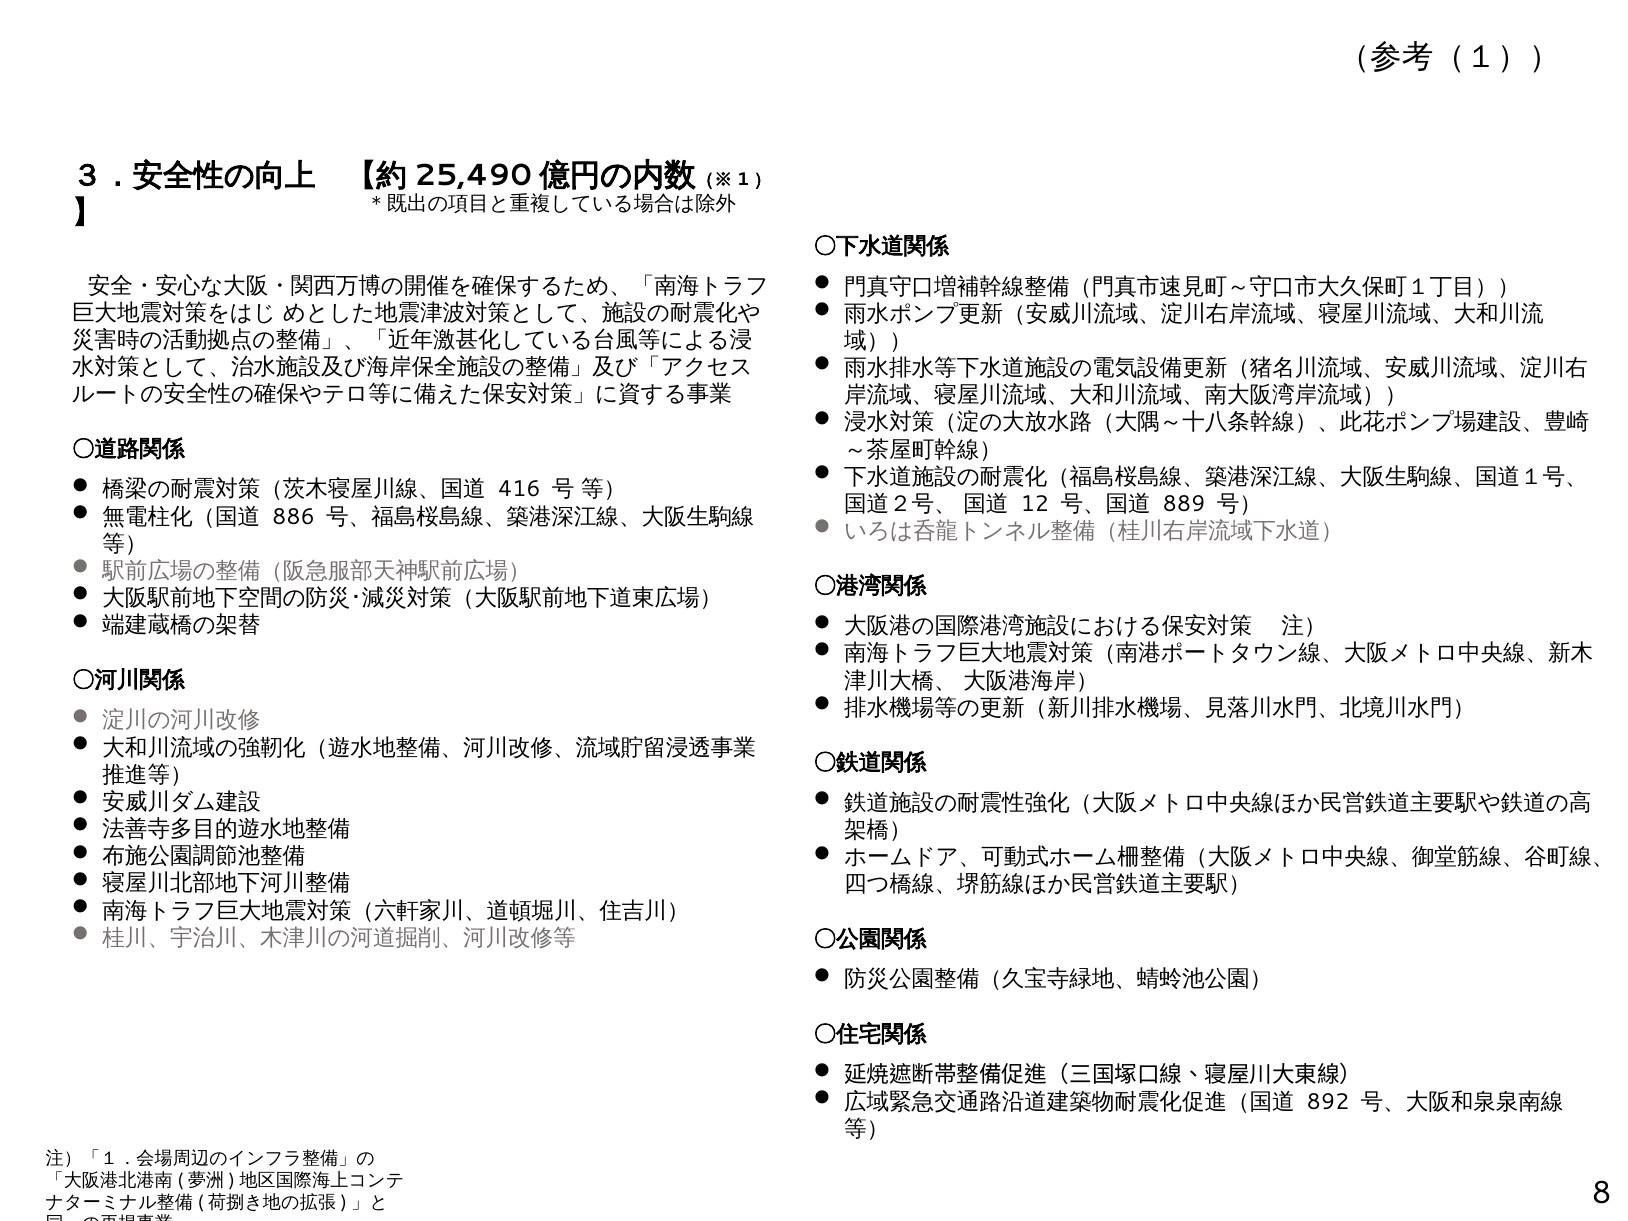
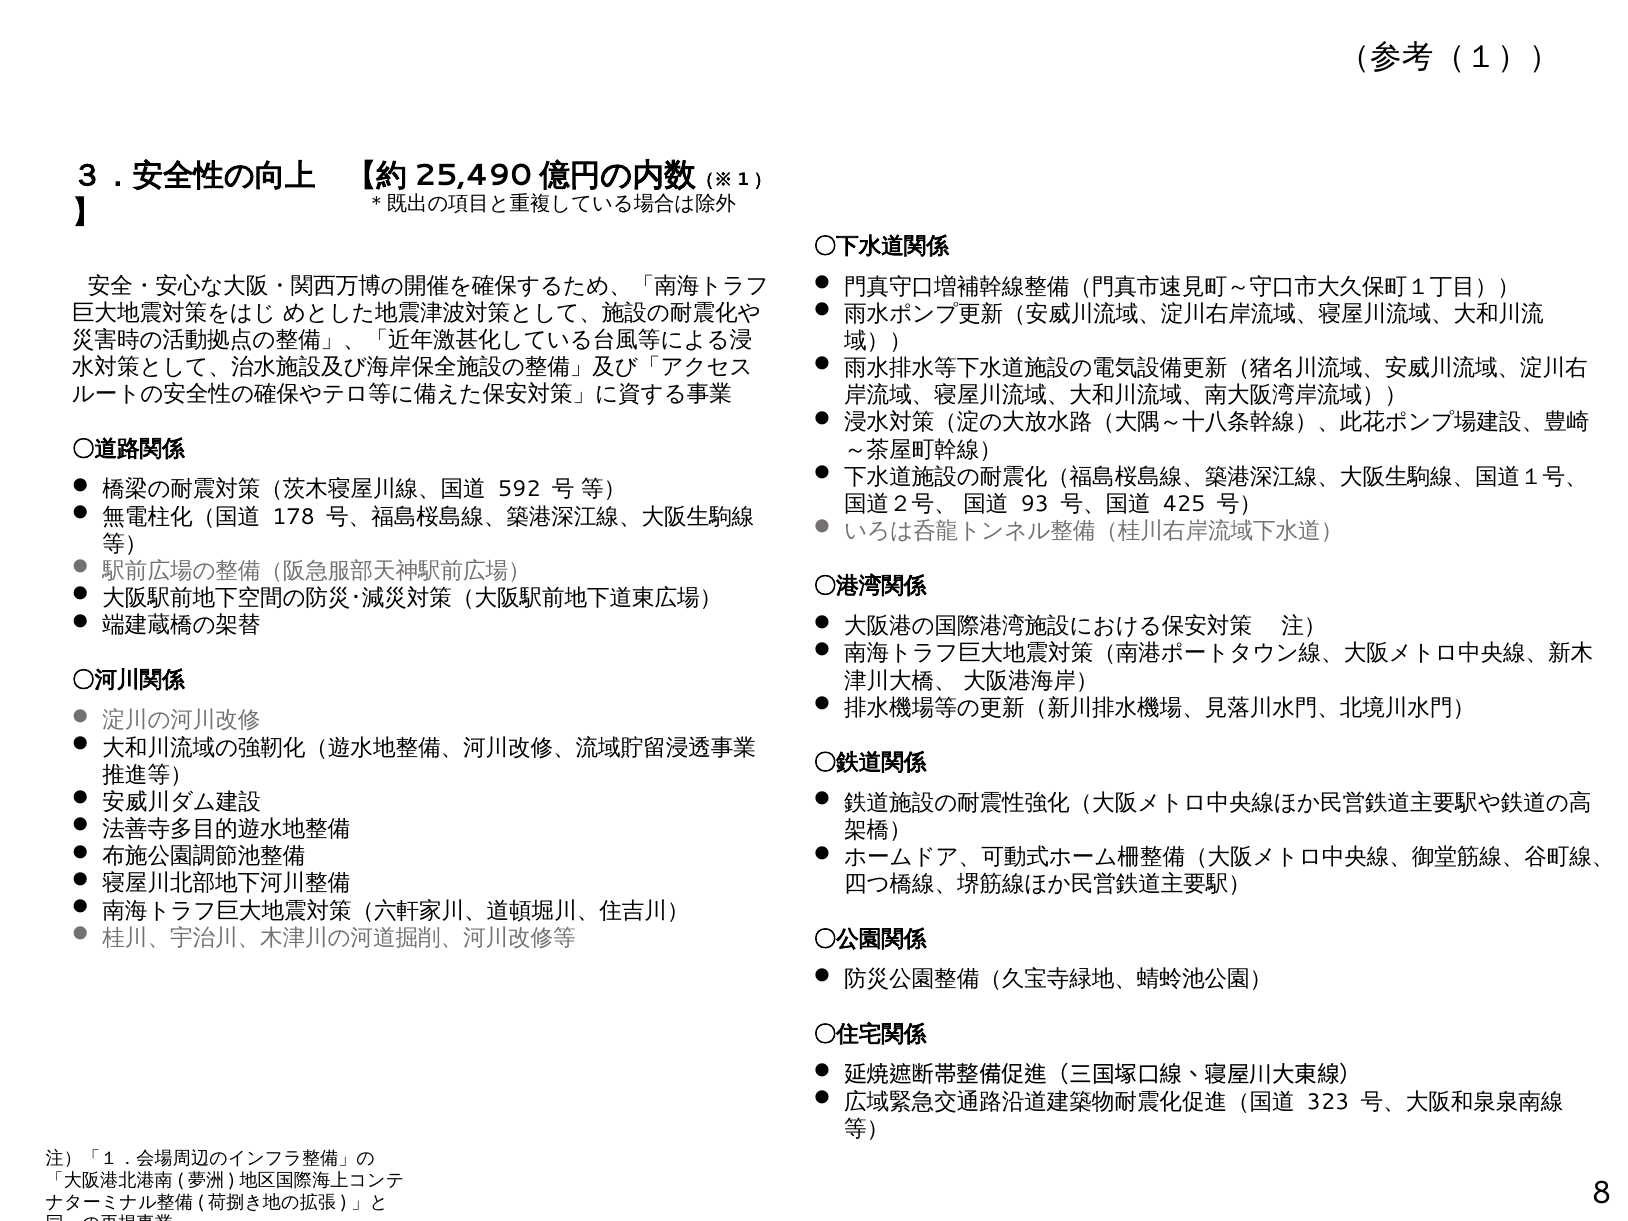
416: 416 -> 592
12: 12 -> 93
889: 889 -> 425
886: 886 -> 178
892: 892 -> 323
